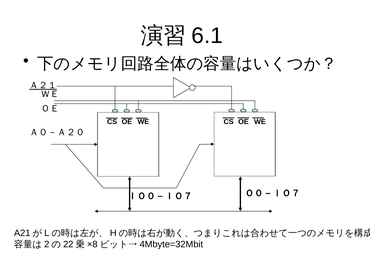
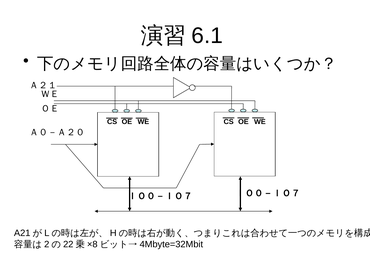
Ａ２１ underline: present -> none
